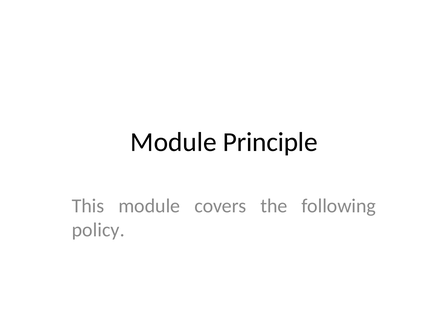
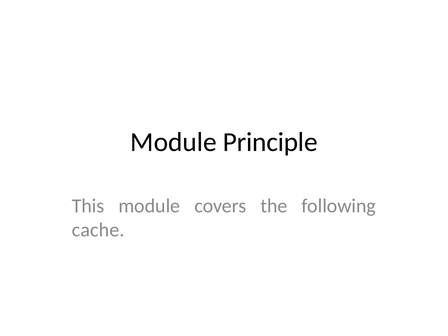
policy: policy -> cache
